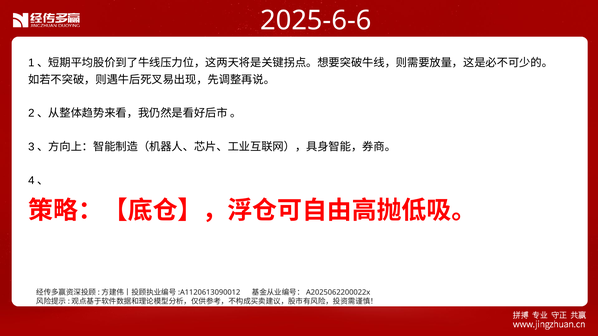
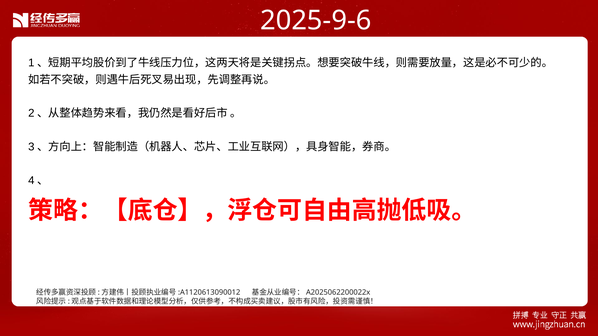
2025-6-6: 2025-6-6 -> 2025-9-6
